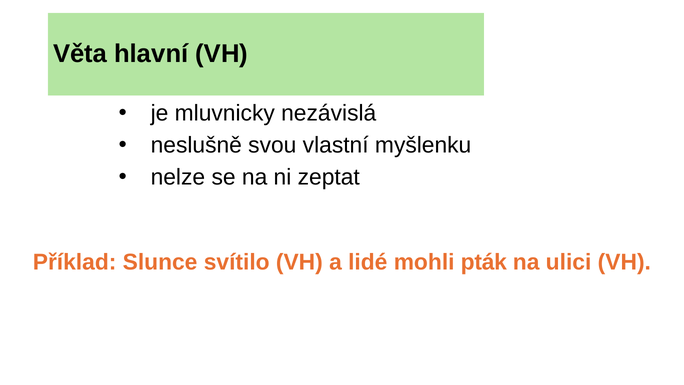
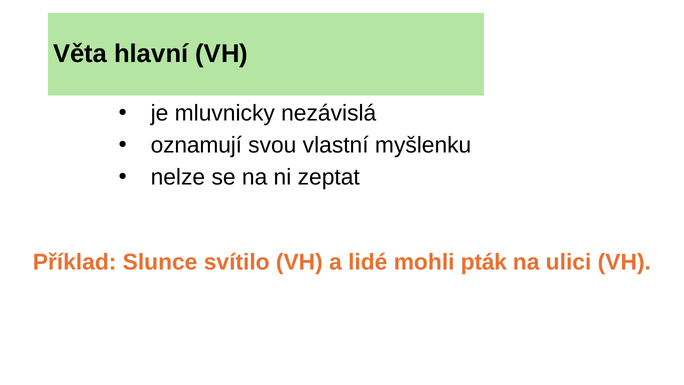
neslušně: neslušně -> oznamují
